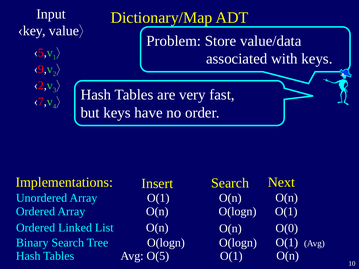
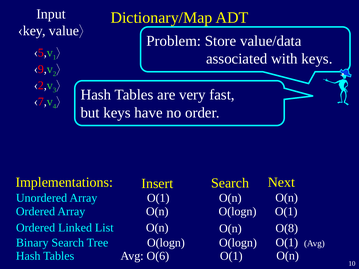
O(0: O(0 -> O(8
O(5: O(5 -> O(6
